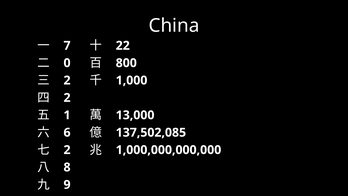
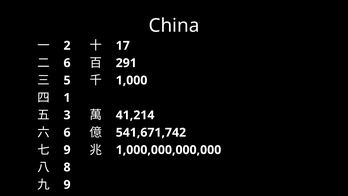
7: 7 -> 2
22: 22 -> 17
0 at (67, 63): 0 -> 6
800: 800 -> 291
2 at (67, 80): 2 -> 5
2 at (67, 98): 2 -> 1
1: 1 -> 3
13,000: 13,000 -> 41,214
137,502,085: 137,502,085 -> 541,671,742
2 at (67, 150): 2 -> 9
